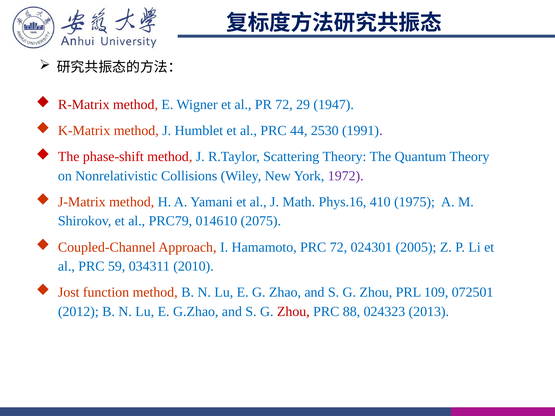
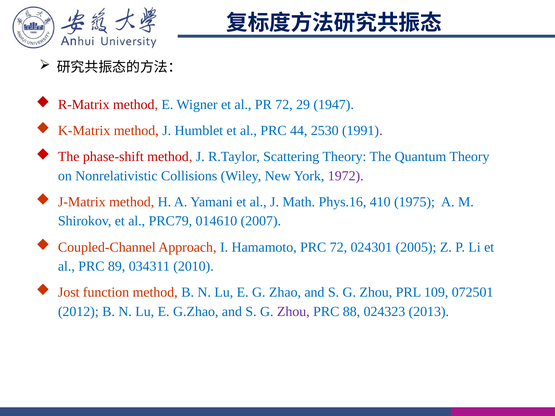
2075: 2075 -> 2007
59: 59 -> 89
Zhou at (293, 312) colour: red -> purple
